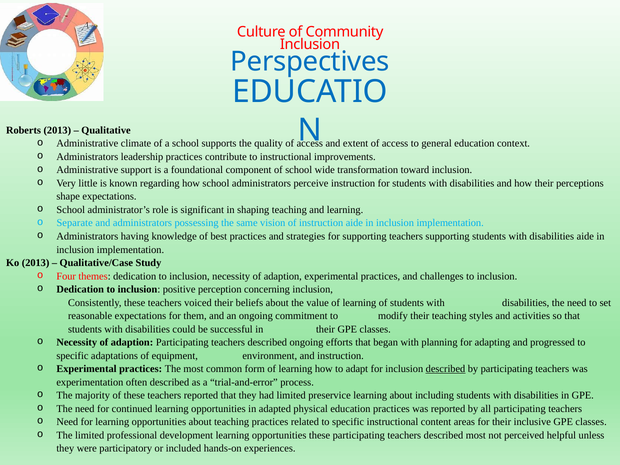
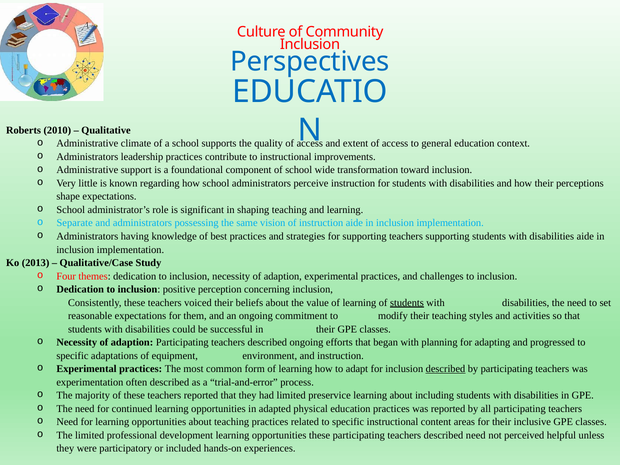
Roberts 2013: 2013 -> 2010
students at (407, 303) underline: none -> present
described most: most -> need
